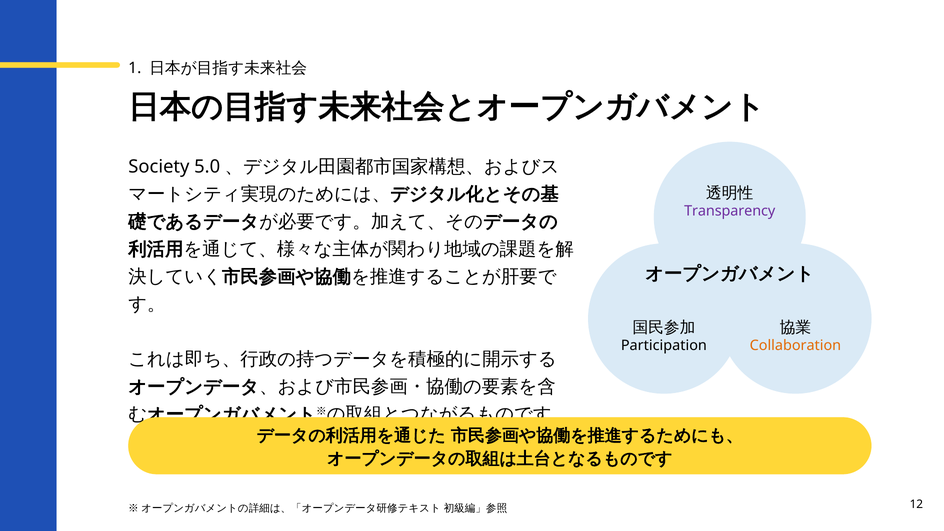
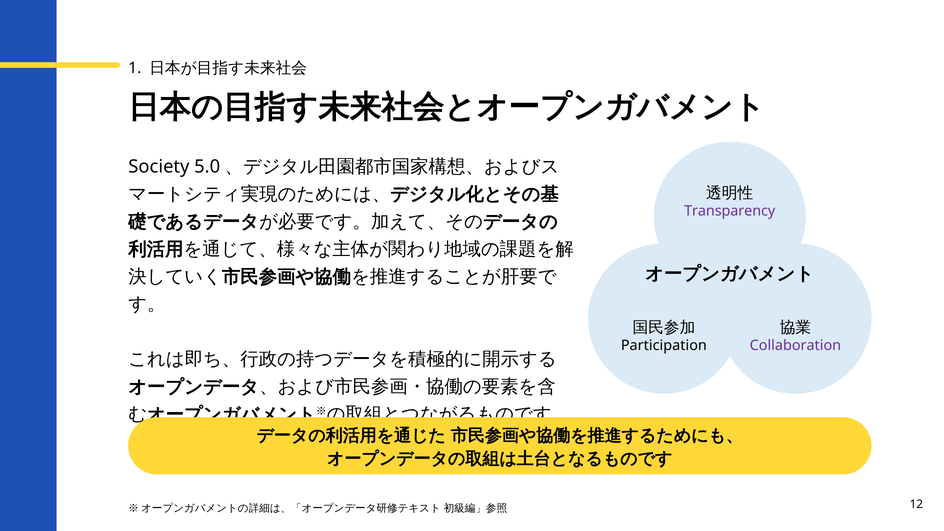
Collaboration colour: orange -> purple
